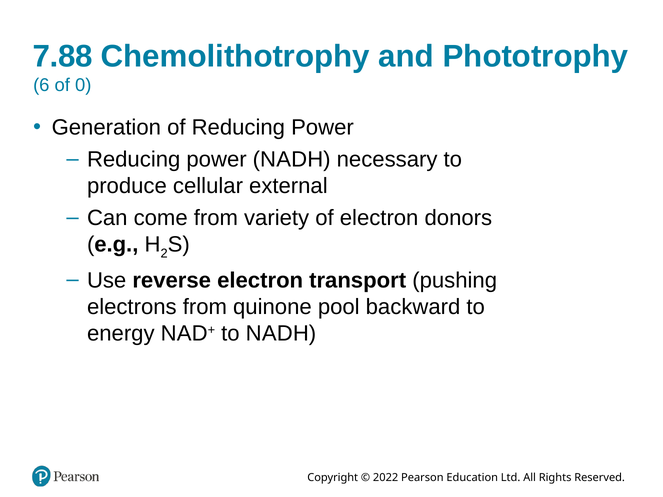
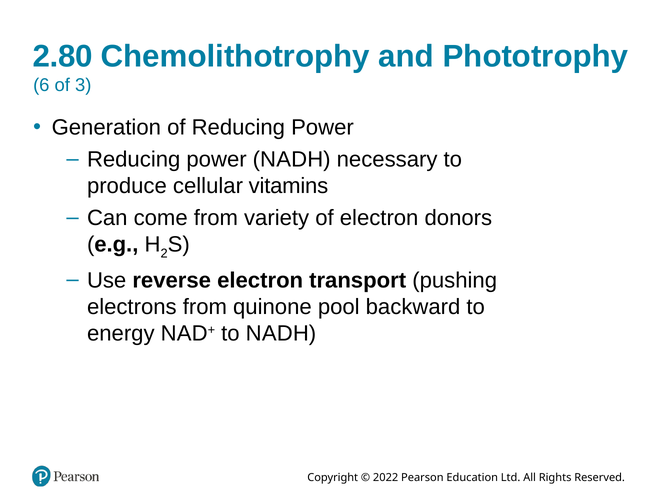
7.88: 7.88 -> 2.80
0: 0 -> 3
external: external -> vitamins
